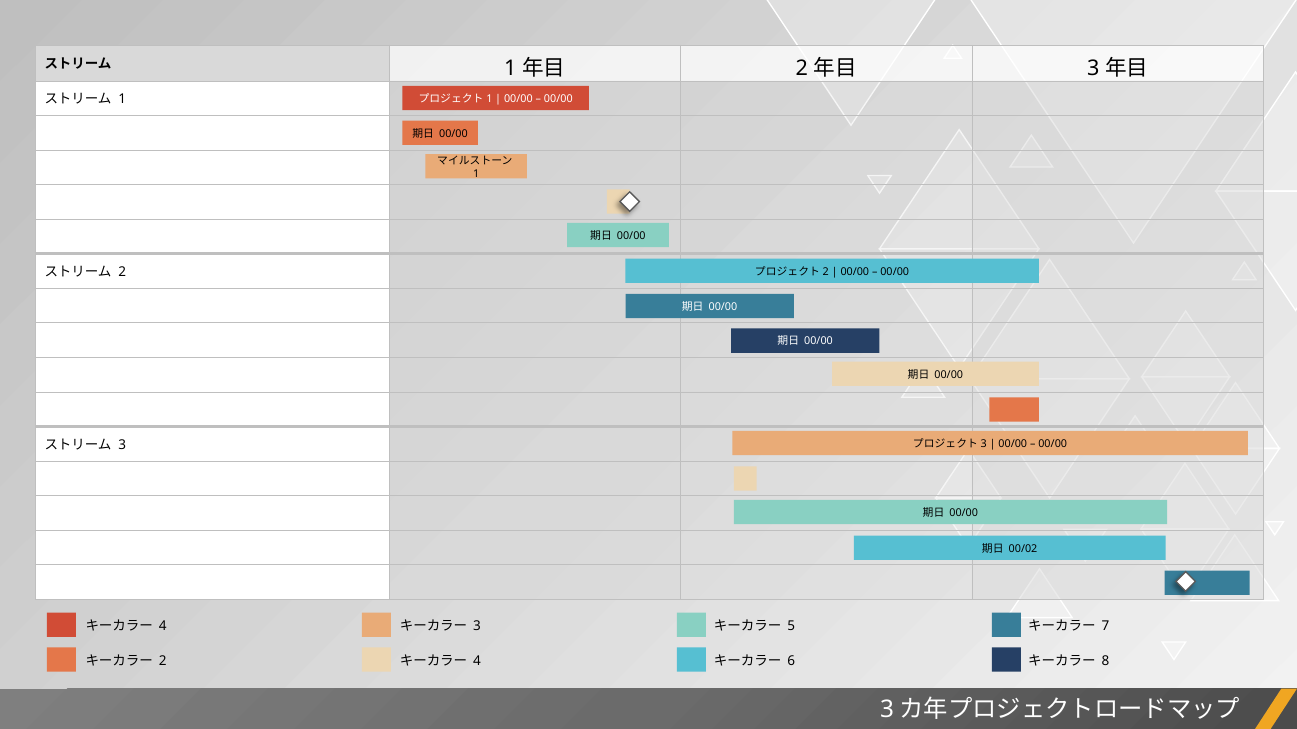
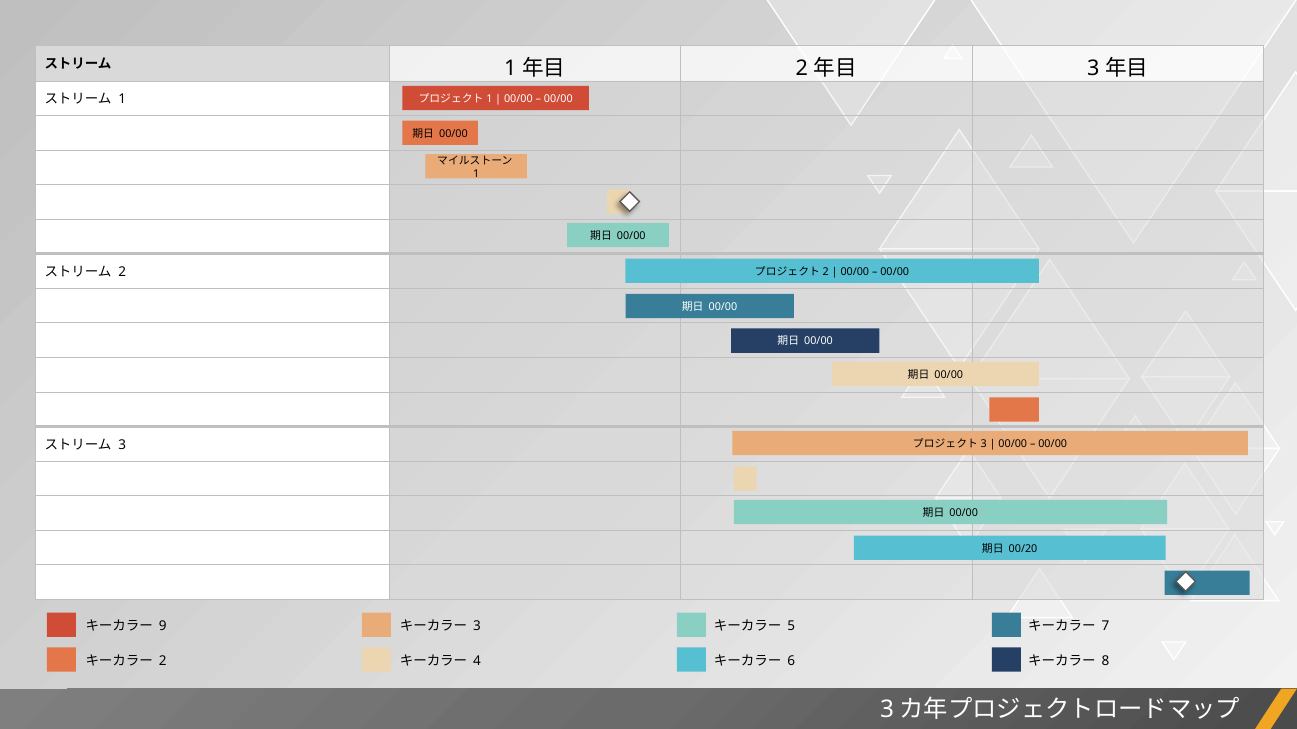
00/02: 00/02 -> 00/20
4 at (163, 627): 4 -> 9
